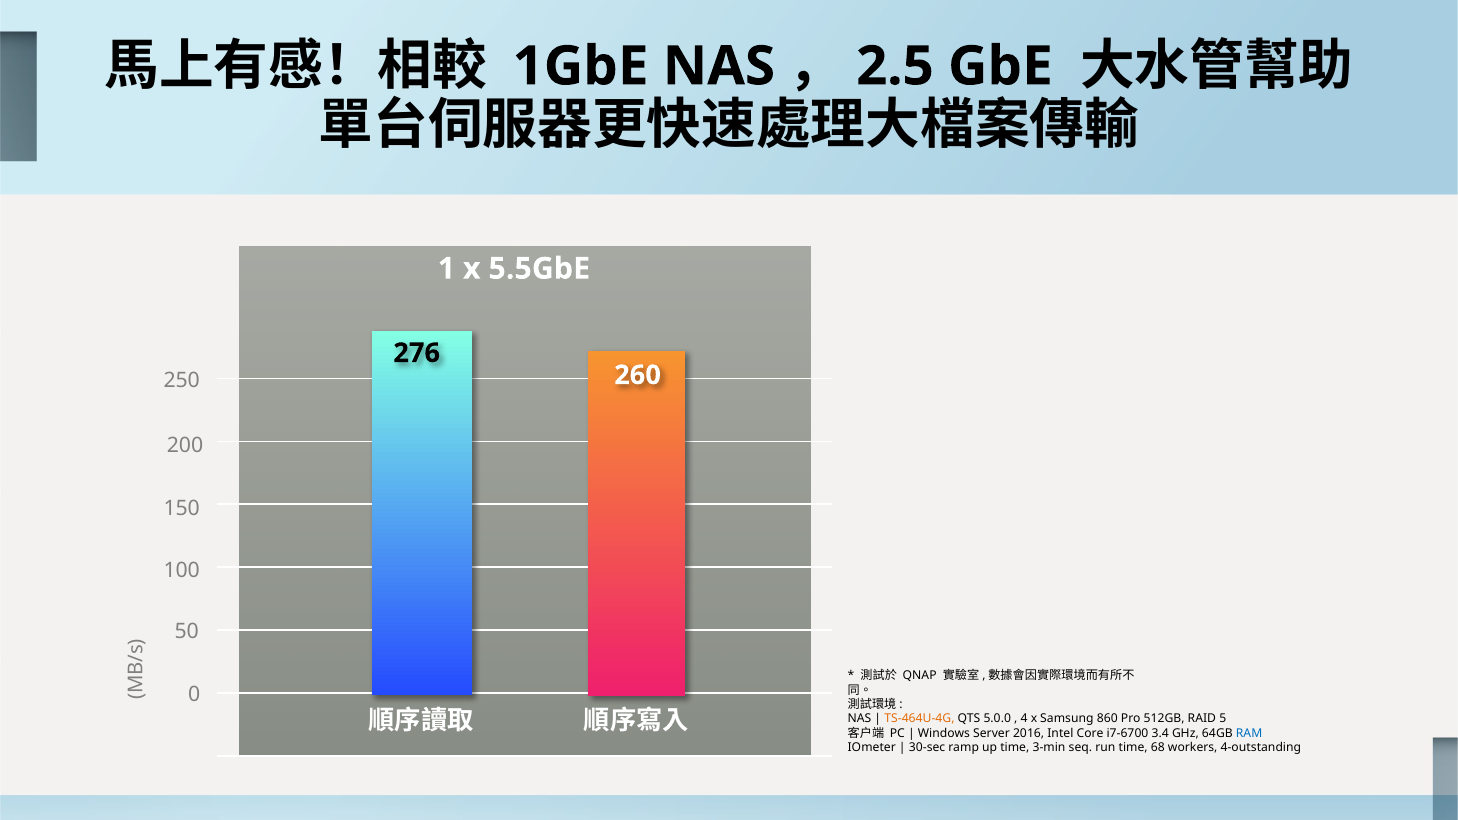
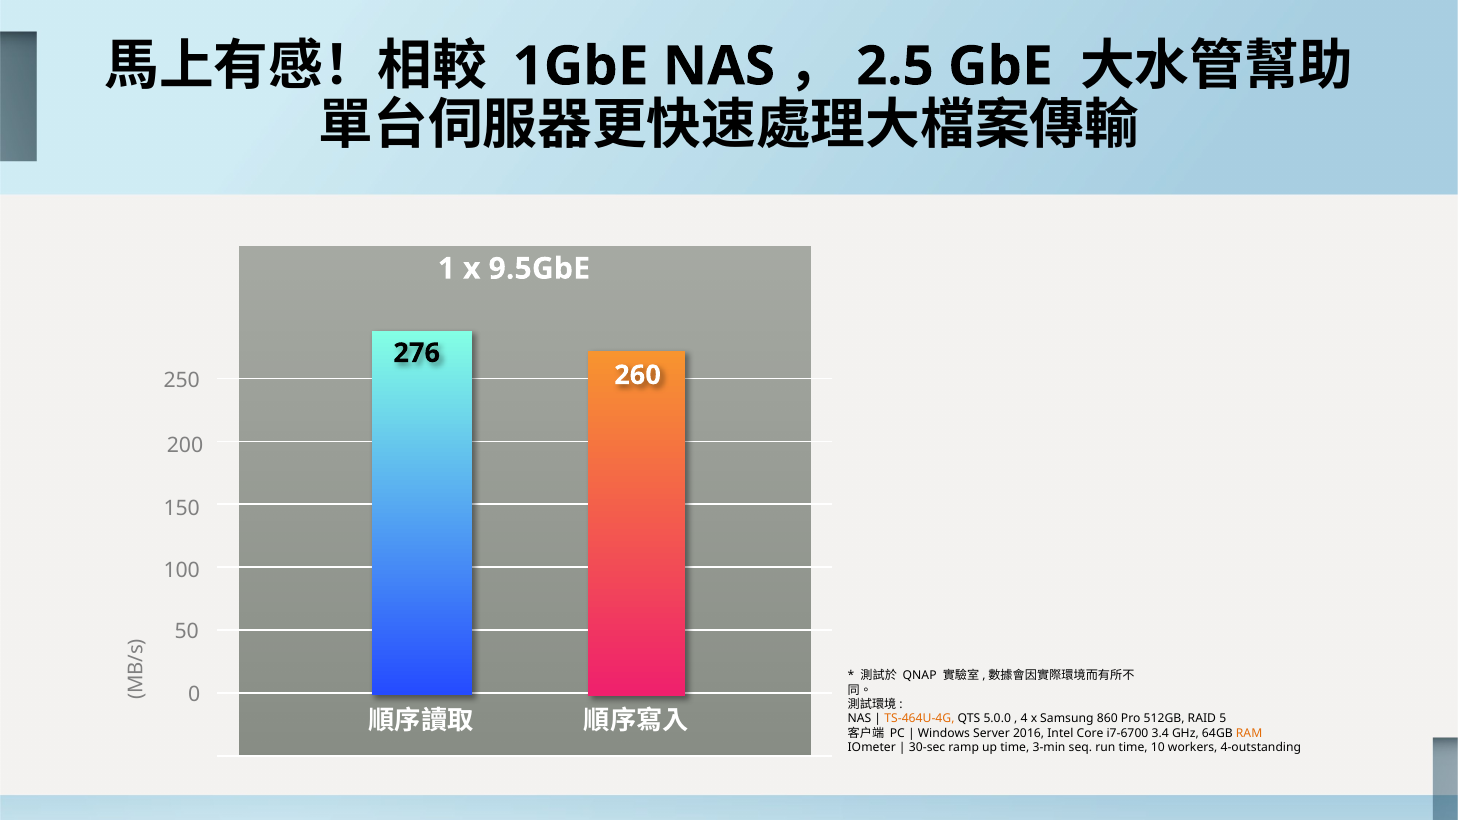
5.5GbE: 5.5GbE -> 9.5GbE
RAM colour: blue -> orange
68: 68 -> 10
